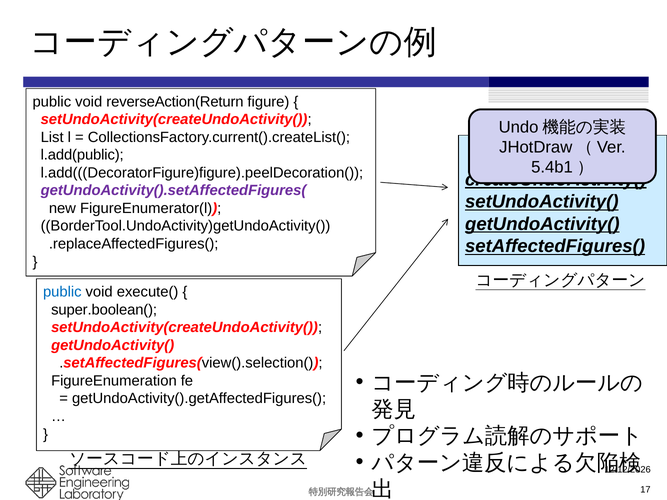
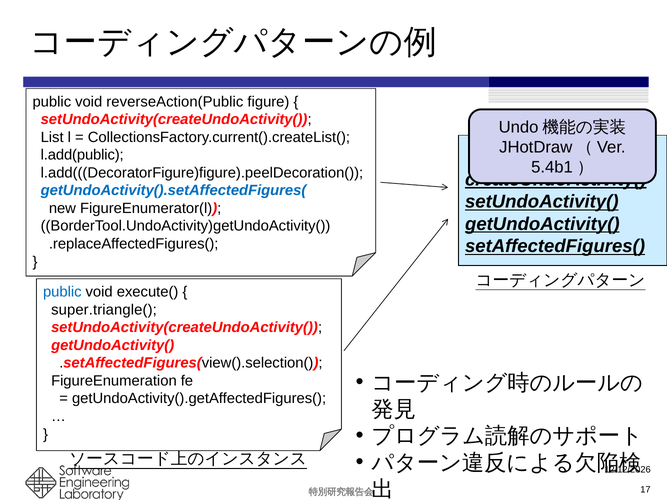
reverseAction(Return: reverseAction(Return -> reverseAction(Public
getUndoActivity().setAffectedFigures( colour: purple -> blue
super.boolean(: super.boolean( -> super.triangle(
